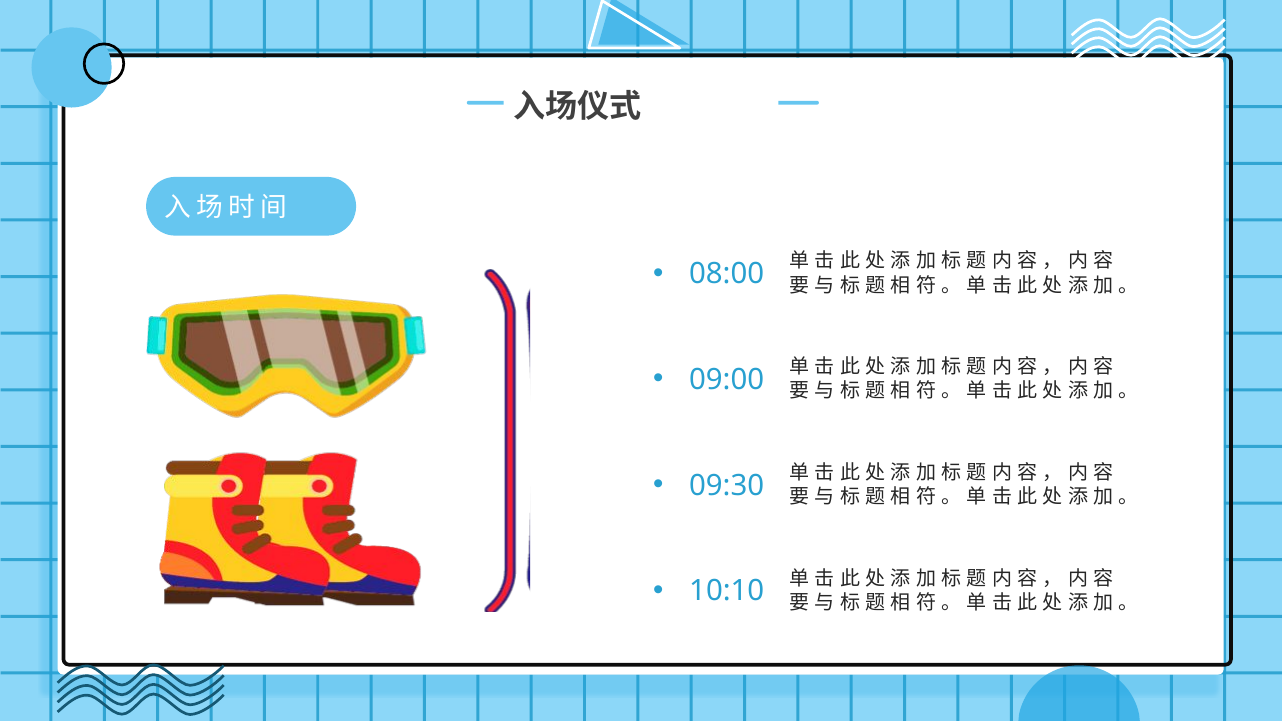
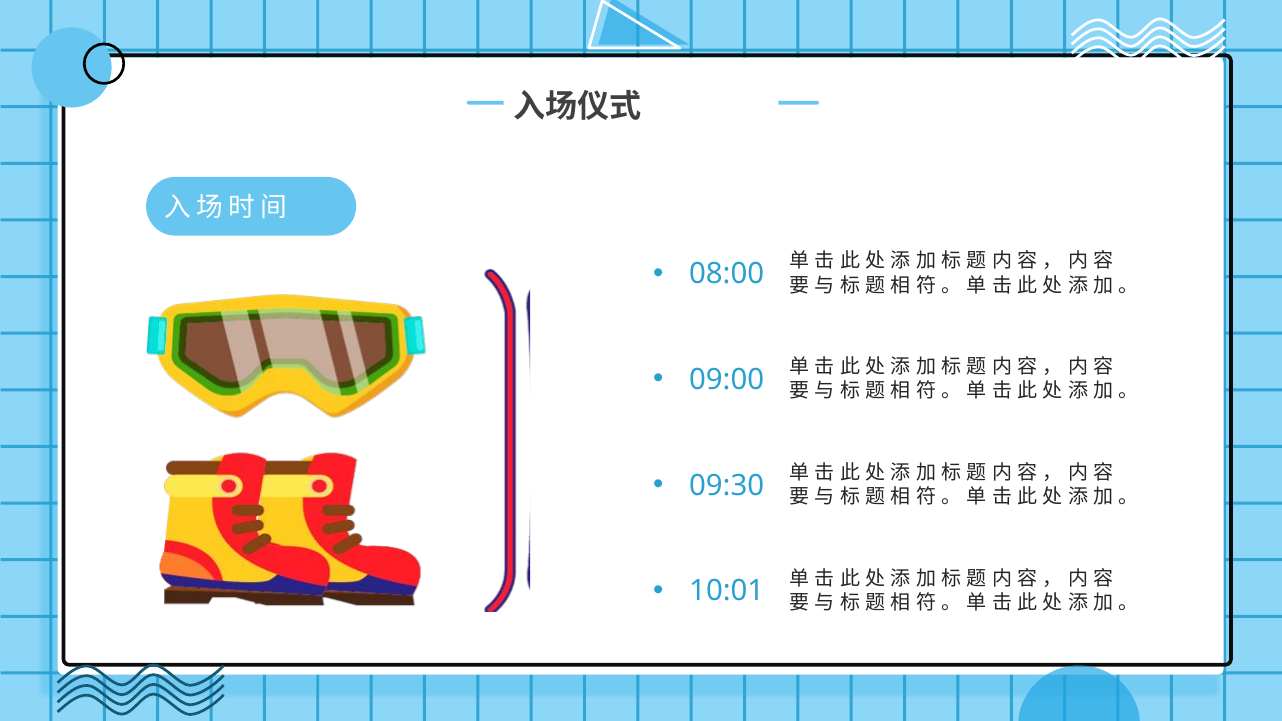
10:10: 10:10 -> 10:01
